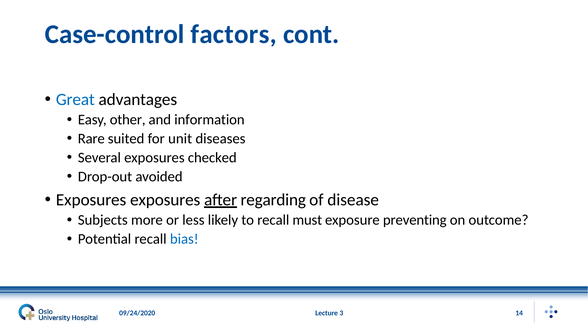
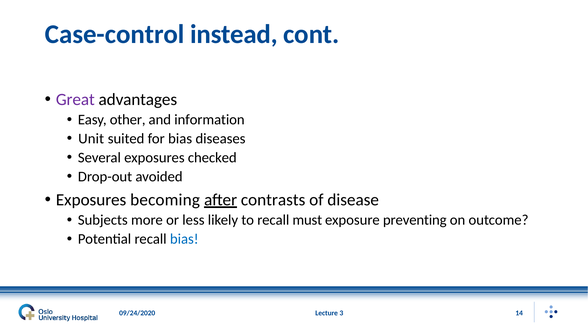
factors: factors -> instead
Great colour: blue -> purple
Rare: Rare -> Unit
for unit: unit -> bias
Exposures exposures: exposures -> becoming
regarding: regarding -> contrasts
